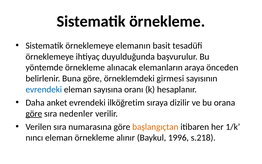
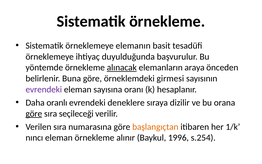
alınacak underline: none -> present
evrendeki at (44, 89) colour: blue -> purple
anket: anket -> oranlı
ilköğretim: ilköğretim -> deneklere
nedenler: nedenler -> seçileceği
s.218: s.218 -> s.254
